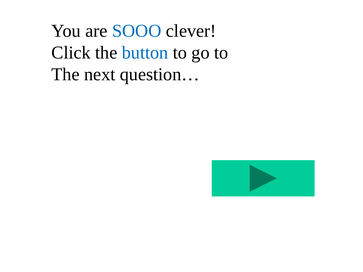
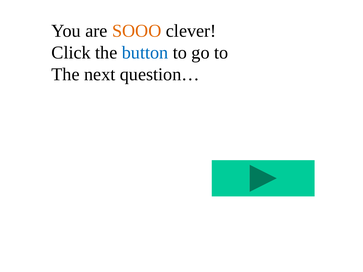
SOOO colour: blue -> orange
